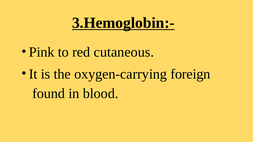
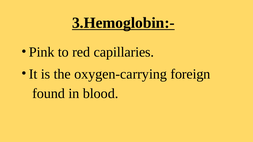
cutaneous: cutaneous -> capillaries
